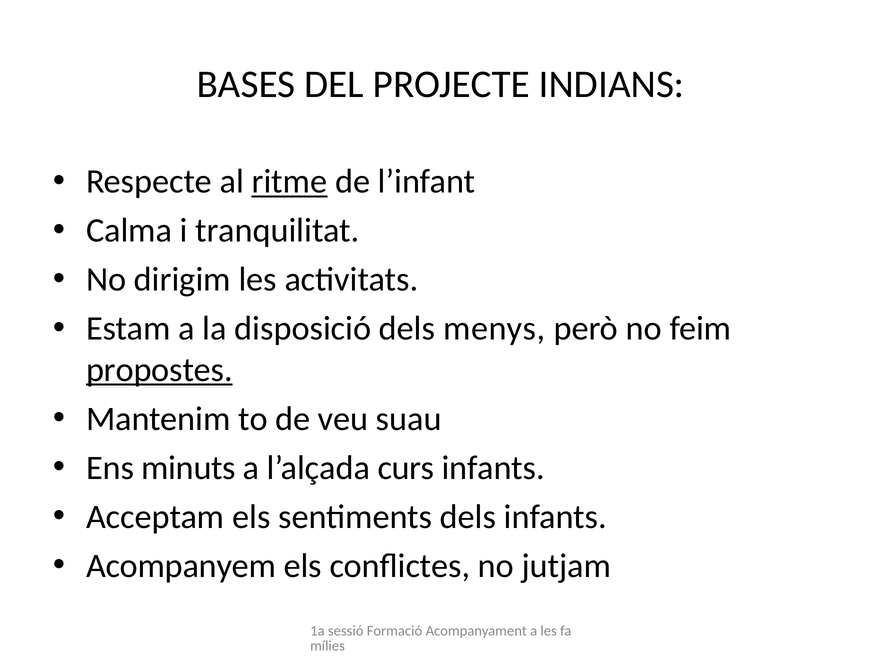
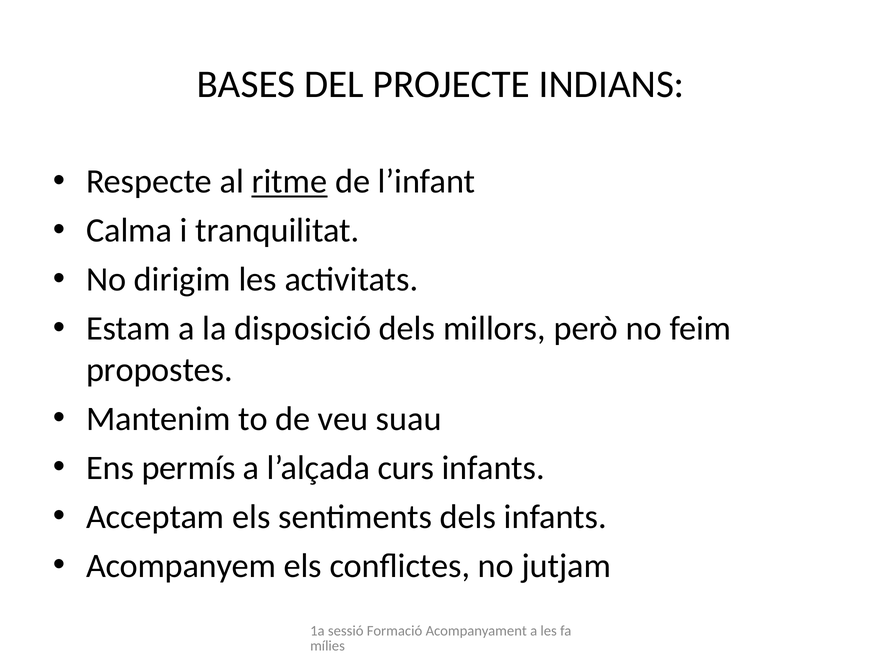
menys: menys -> millors
propostes underline: present -> none
minuts: minuts -> permís
